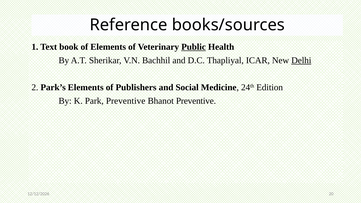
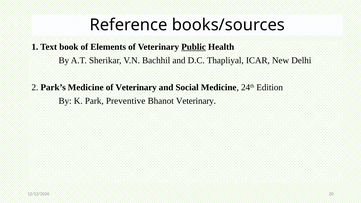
Delhi underline: present -> none
Park’s Elements: Elements -> Medicine
Publishers at (136, 87): Publishers -> Veterinary
Bhanot Preventive: Preventive -> Veterinary
